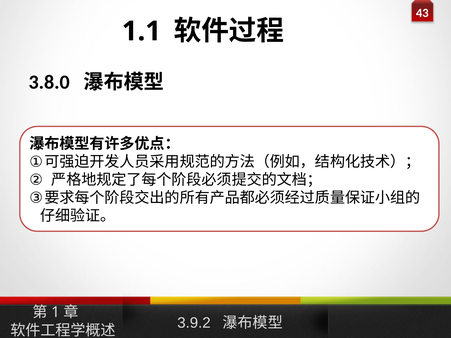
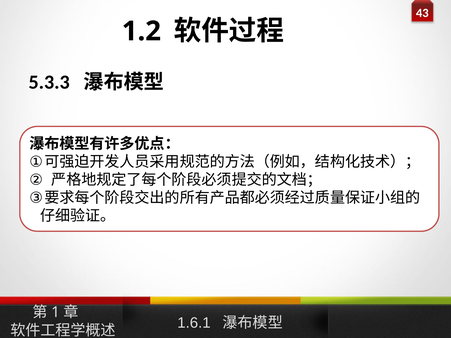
1.1: 1.1 -> 1.2
3.8.0: 3.8.0 -> 5.3.3
3.9.2: 3.9.2 -> 1.6.1
